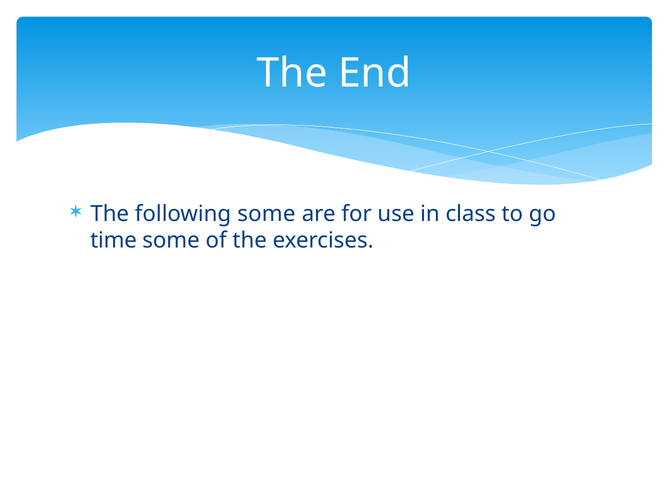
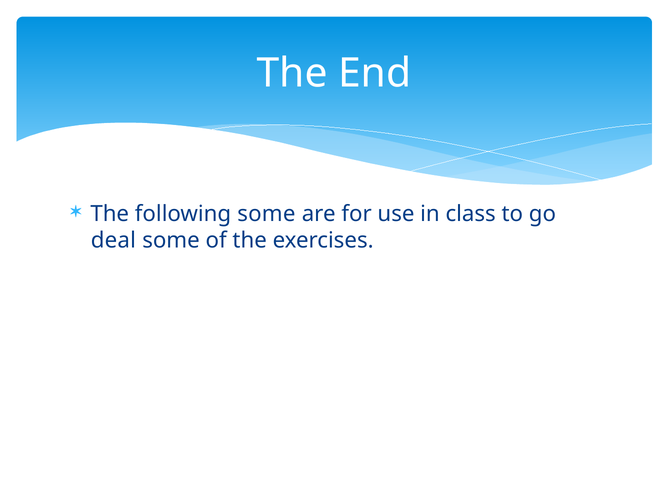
time: time -> deal
